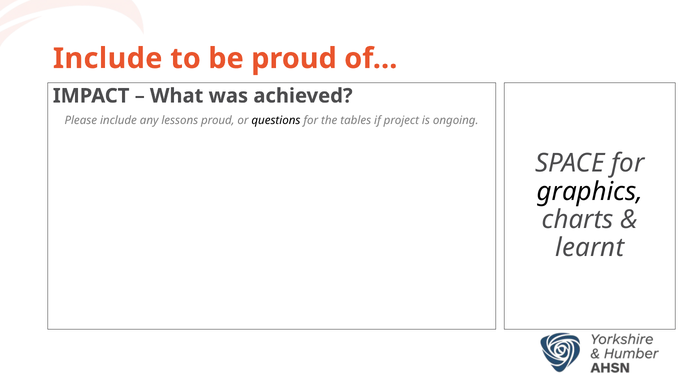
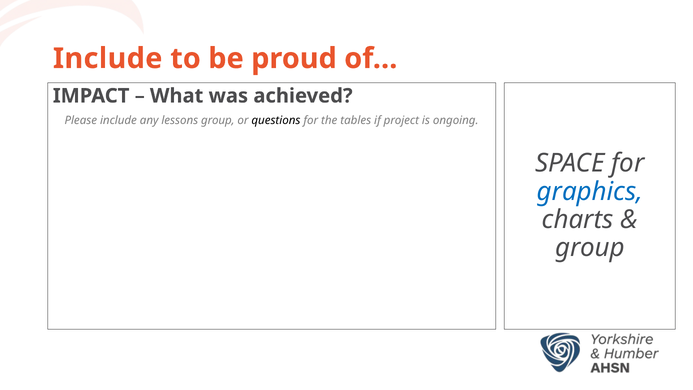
lessons proud: proud -> group
graphics colour: black -> blue
learnt at (590, 247): learnt -> group
